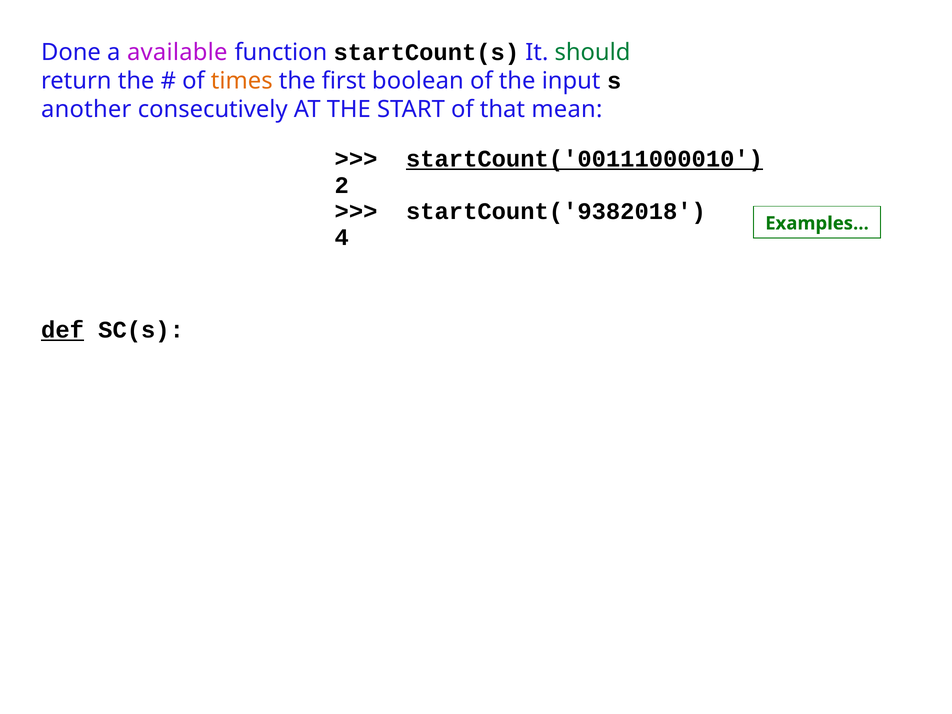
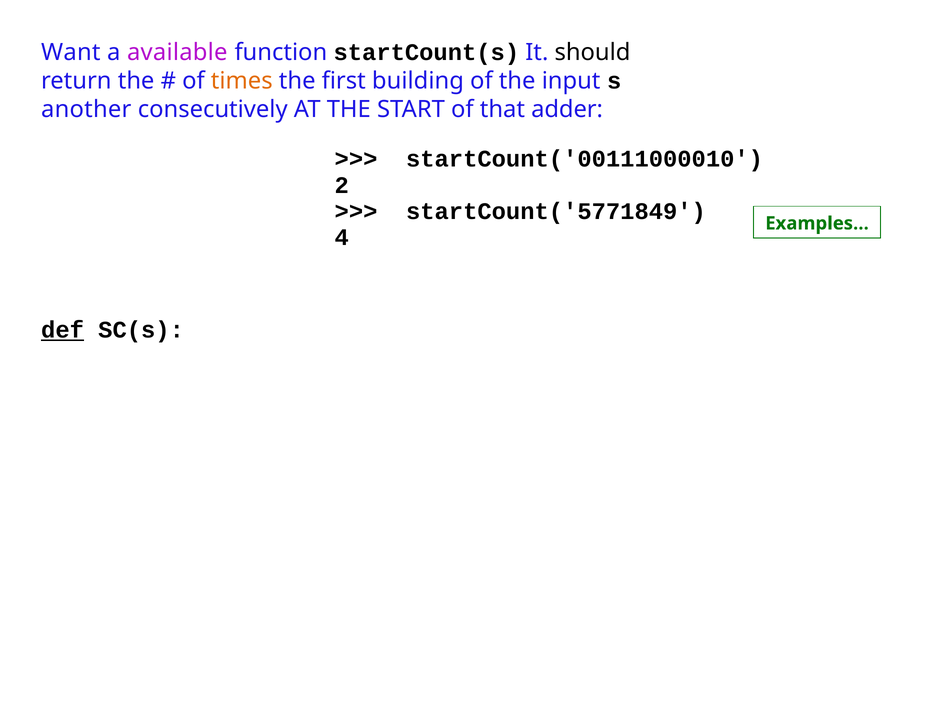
Done: Done -> Want
should colour: green -> black
boolean: boolean -> building
mean: mean -> adder
startCount('00111000010 underline: present -> none
startCount('9382018: startCount('9382018 -> startCount('5771849
